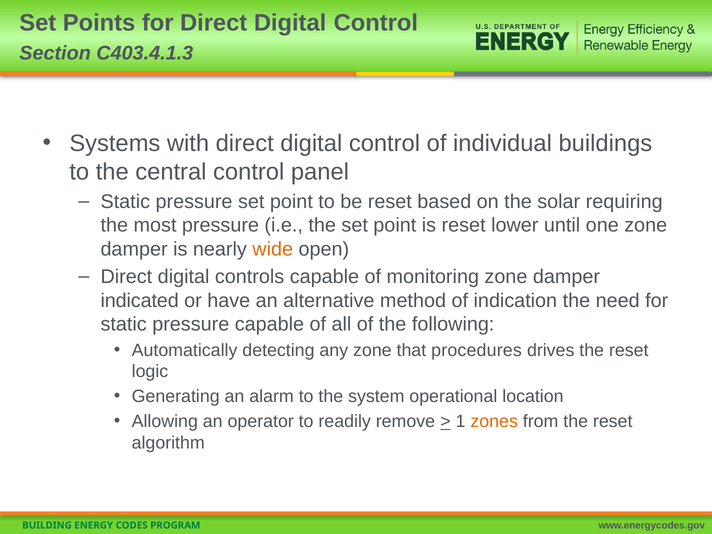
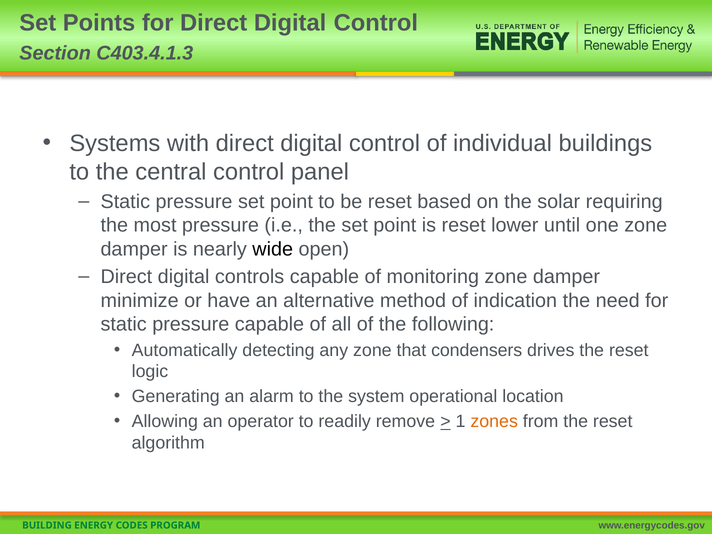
wide colour: orange -> black
indicated: indicated -> minimize
procedures: procedures -> condensers
